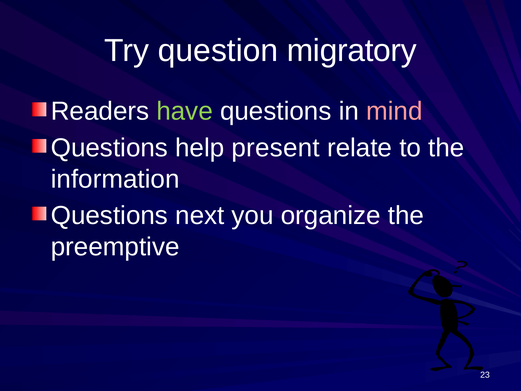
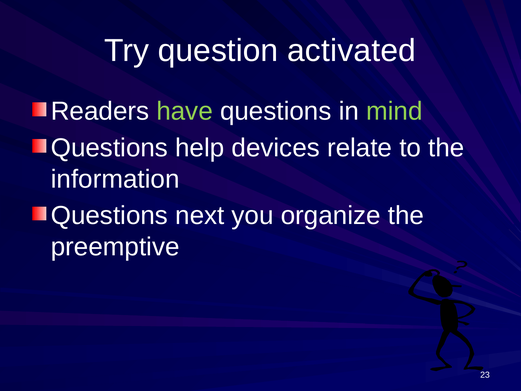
migratory: migratory -> activated
mind colour: pink -> light green
present: present -> devices
